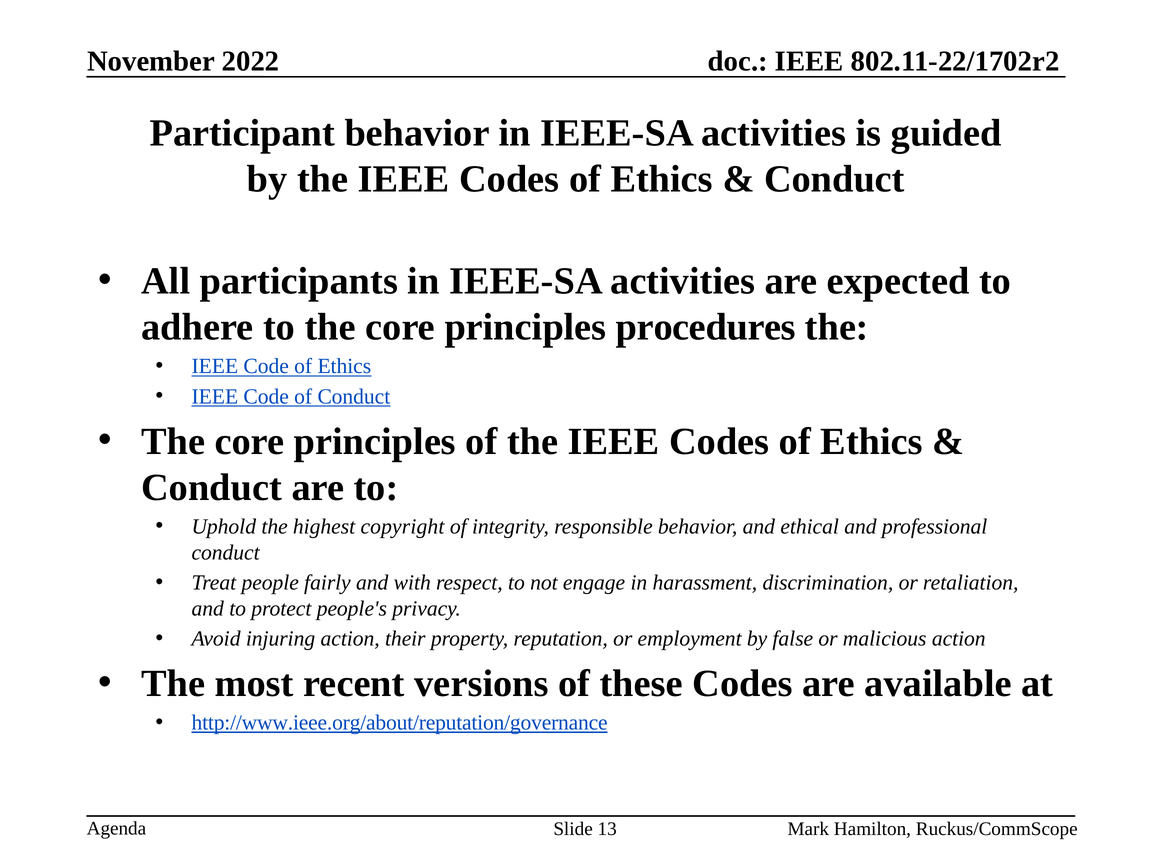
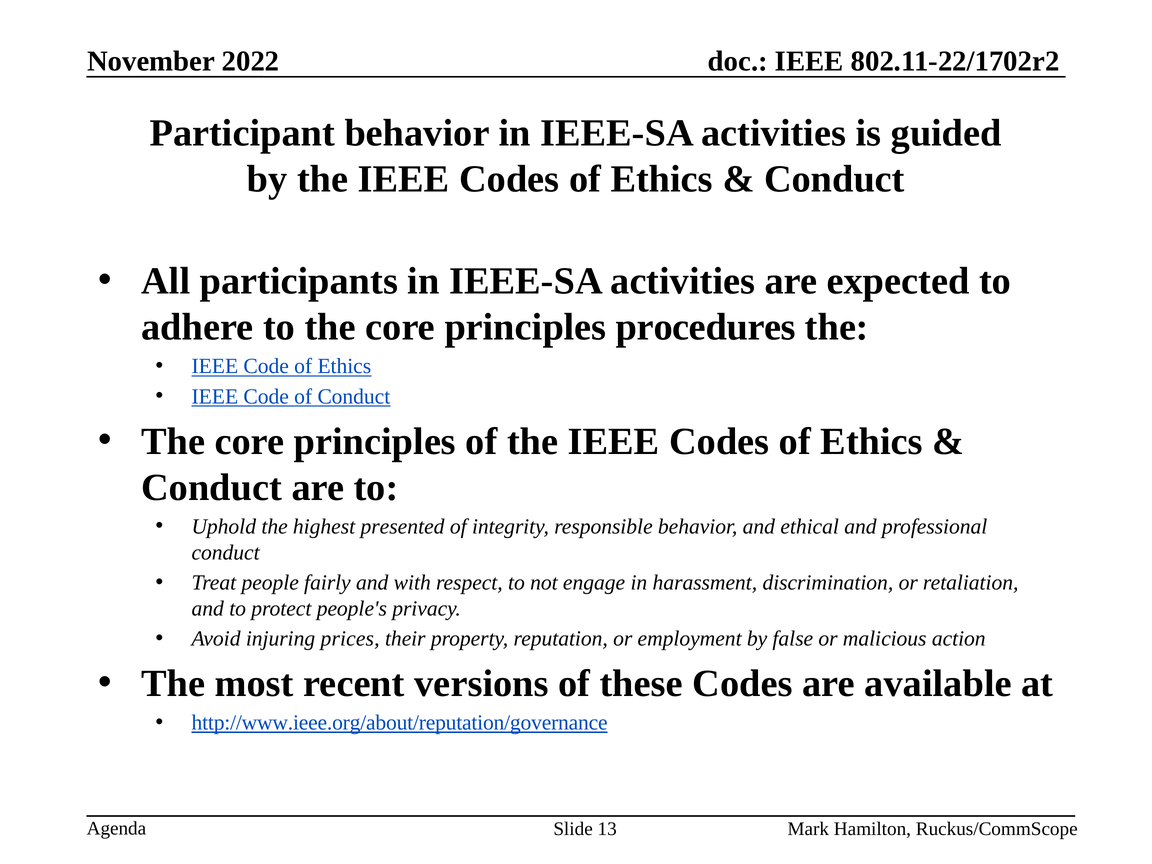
copyright: copyright -> presented
injuring action: action -> prices
